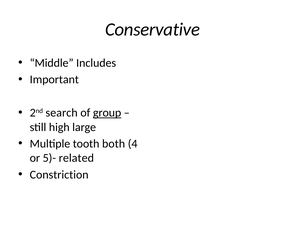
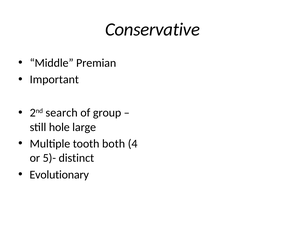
Includes: Includes -> Premian
group underline: present -> none
high: high -> hole
related: related -> distinct
Constriction: Constriction -> Evolutionary
